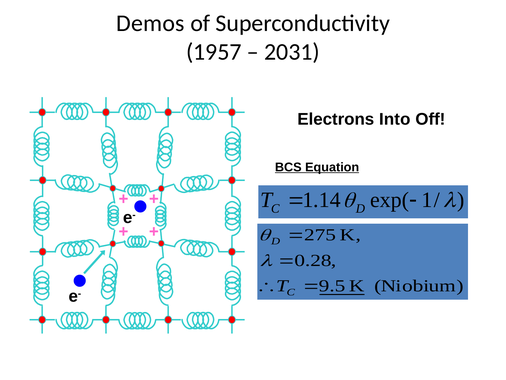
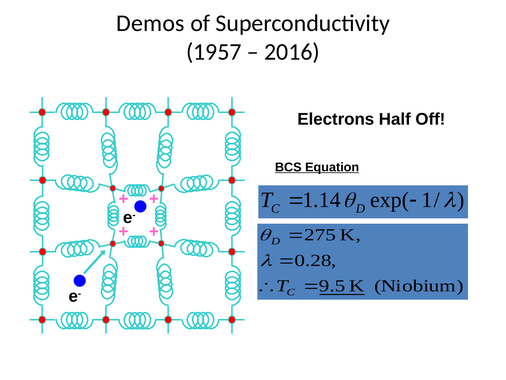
2031: 2031 -> 2016
Into: Into -> Half
